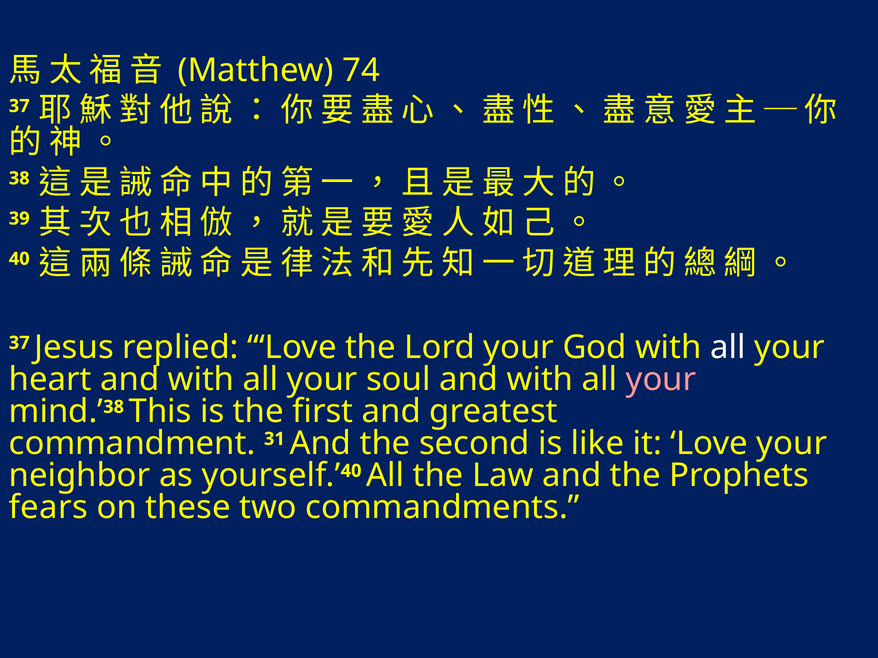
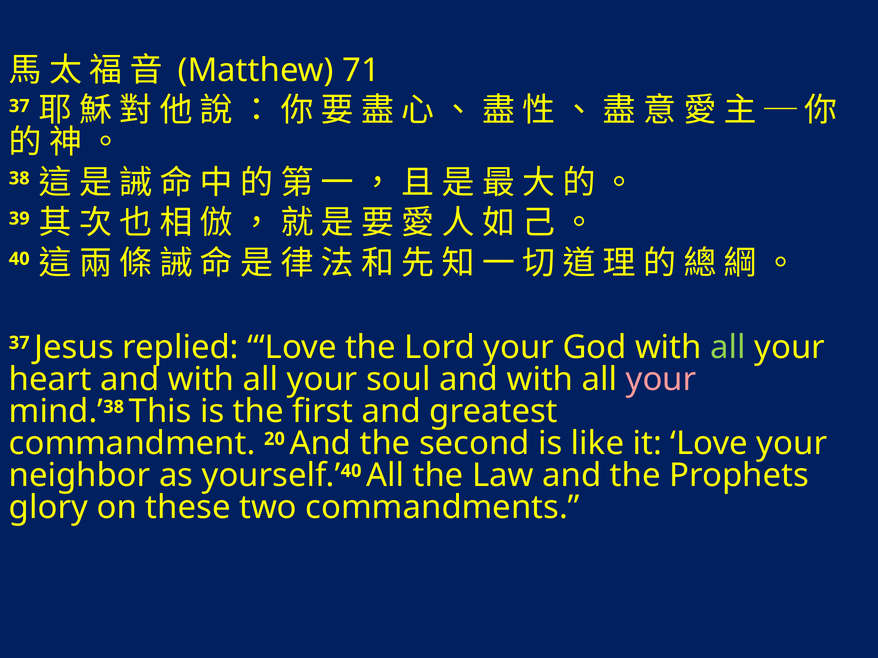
74: 74 -> 71
all at (728, 348) colour: white -> light green
31: 31 -> 20
fears: fears -> glory
